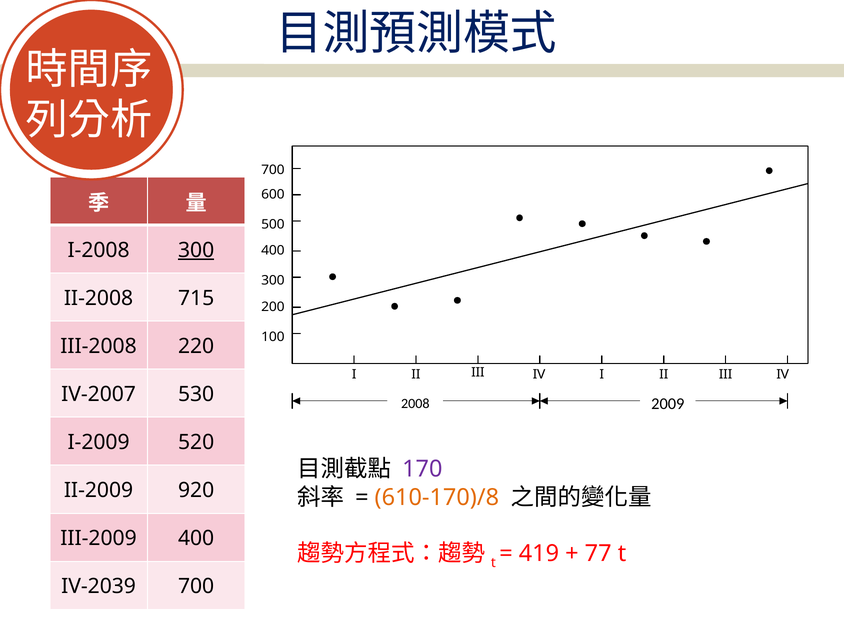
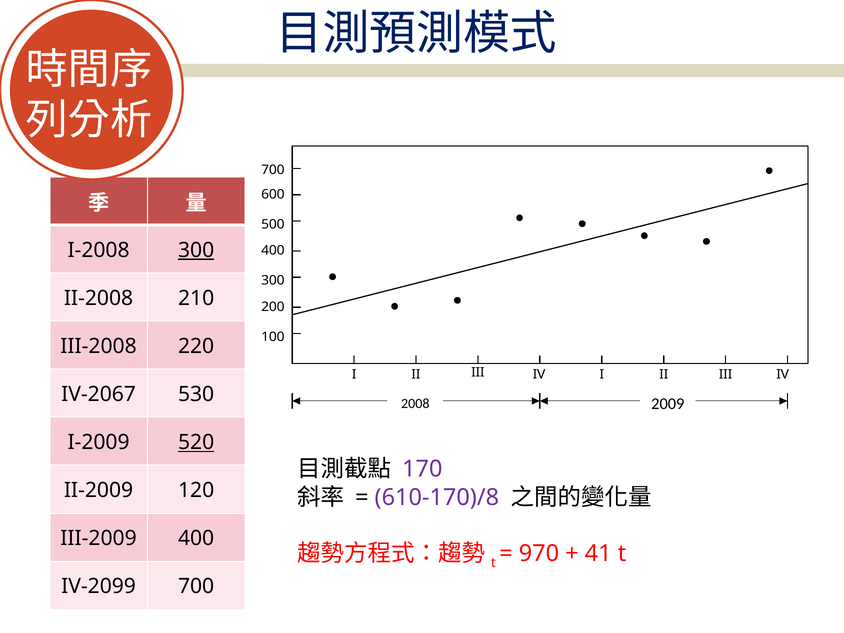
715: 715 -> 210
IV-2007: IV-2007 -> IV-2067
520 underline: none -> present
920: 920 -> 120
610-170)/8 colour: orange -> purple
419: 419 -> 970
77: 77 -> 41
IV-2039: IV-2039 -> IV-2099
